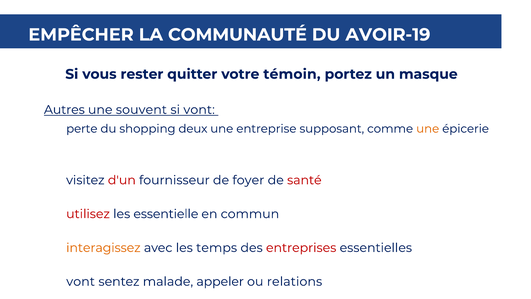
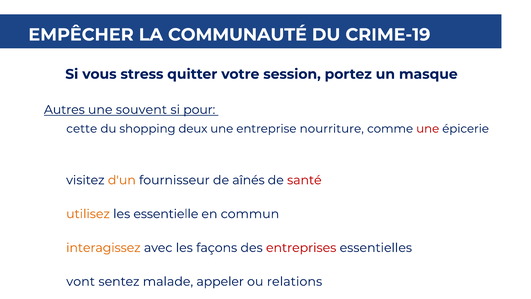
AVOIR-19: AVOIR-19 -> CRIME-19
rester: rester -> stress
témoin: témoin -> session
si vont: vont -> pour
perte: perte -> cette
supposant: supposant -> nourriture
une at (428, 129) colour: orange -> red
d'un colour: red -> orange
foyer: foyer -> aînés
utilisez colour: red -> orange
temps: temps -> façons
